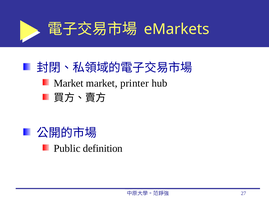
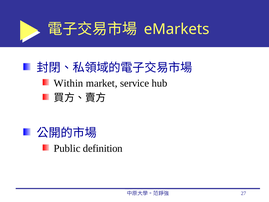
Market at (69, 83): Market -> Within
printer: printer -> service
